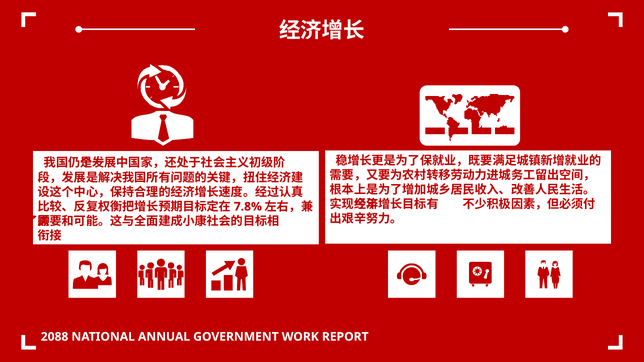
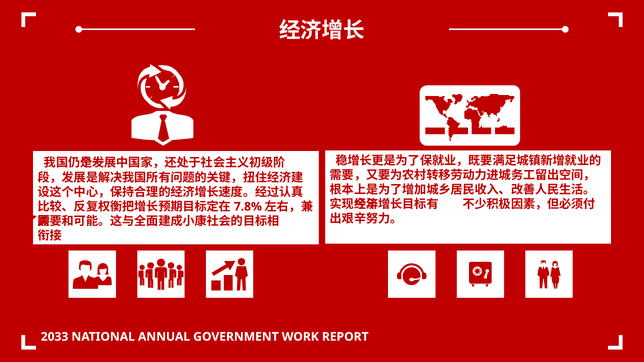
2088: 2088 -> 2033
